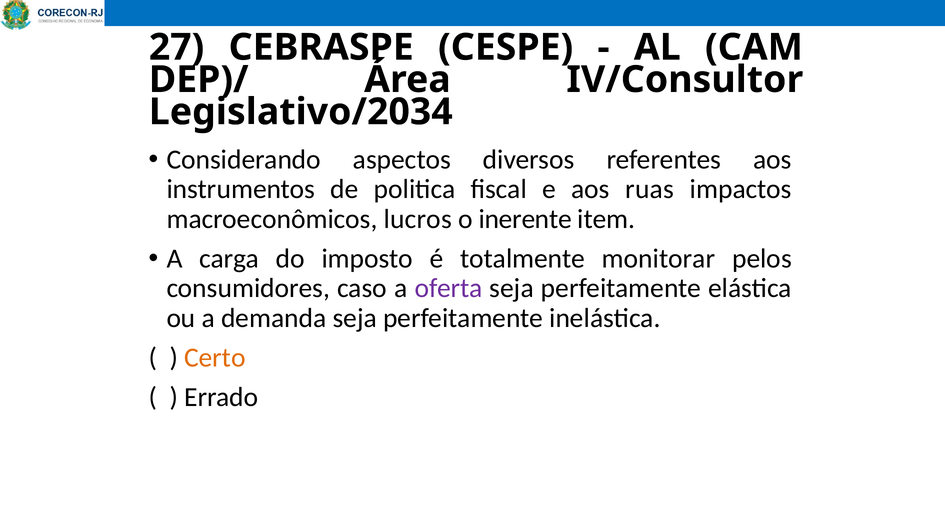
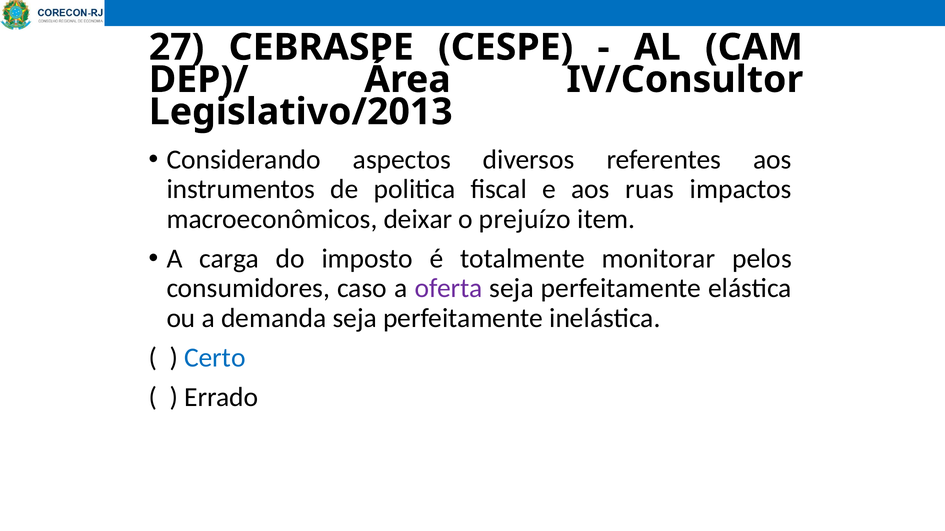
Legislativo/2034: Legislativo/2034 -> Legislativo/2013
lucros: lucros -> deixar
inerente: inerente -> prejuízo
Certo colour: orange -> blue
